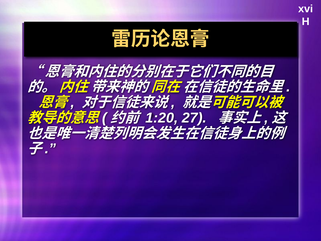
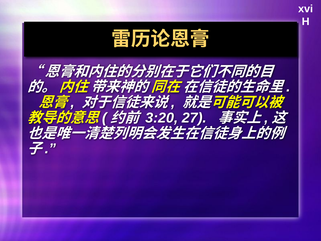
1:20: 1:20 -> 3:20
